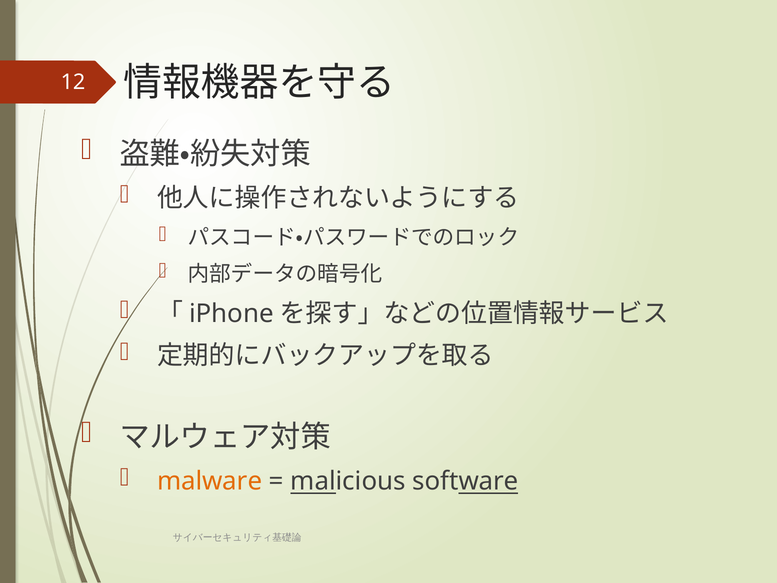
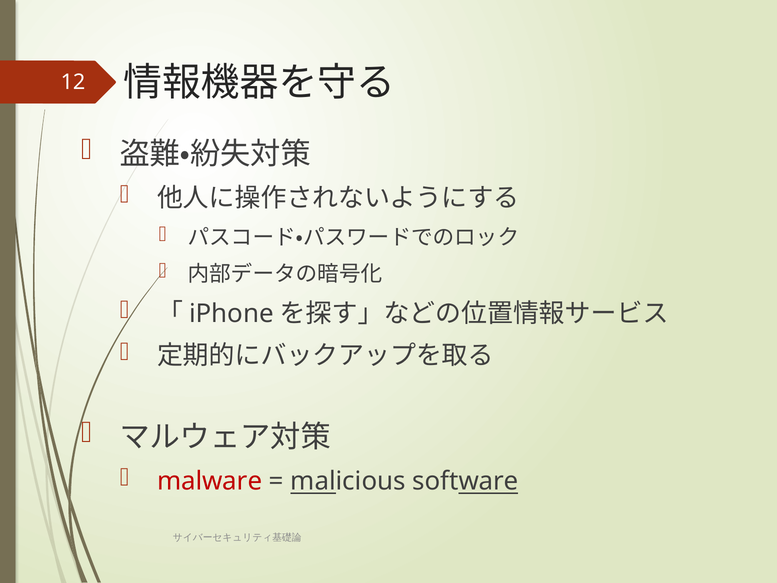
malware colour: orange -> red
